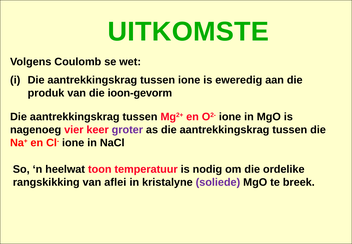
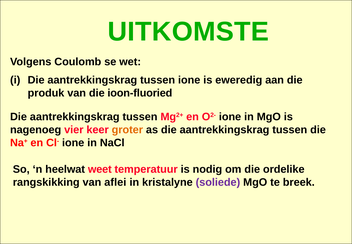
ioon-gevorm: ioon-gevorm -> ioon-fluoried
groter colour: purple -> orange
toon: toon -> weet
